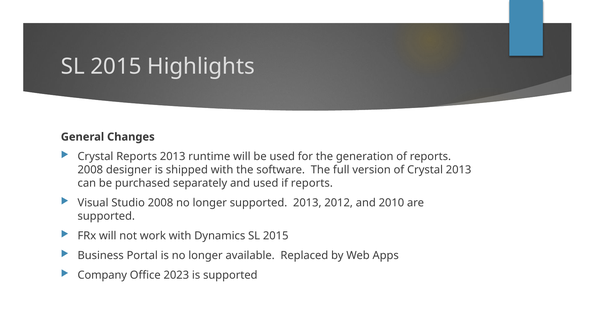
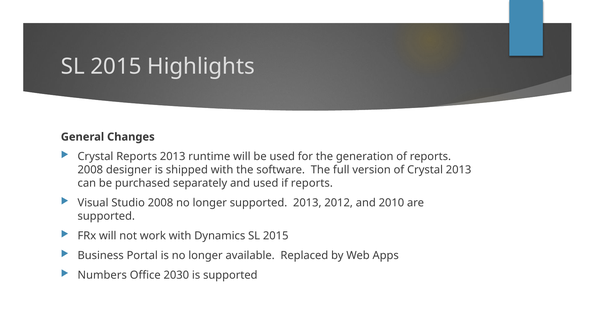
Company: Company -> Numbers
2023: 2023 -> 2030
